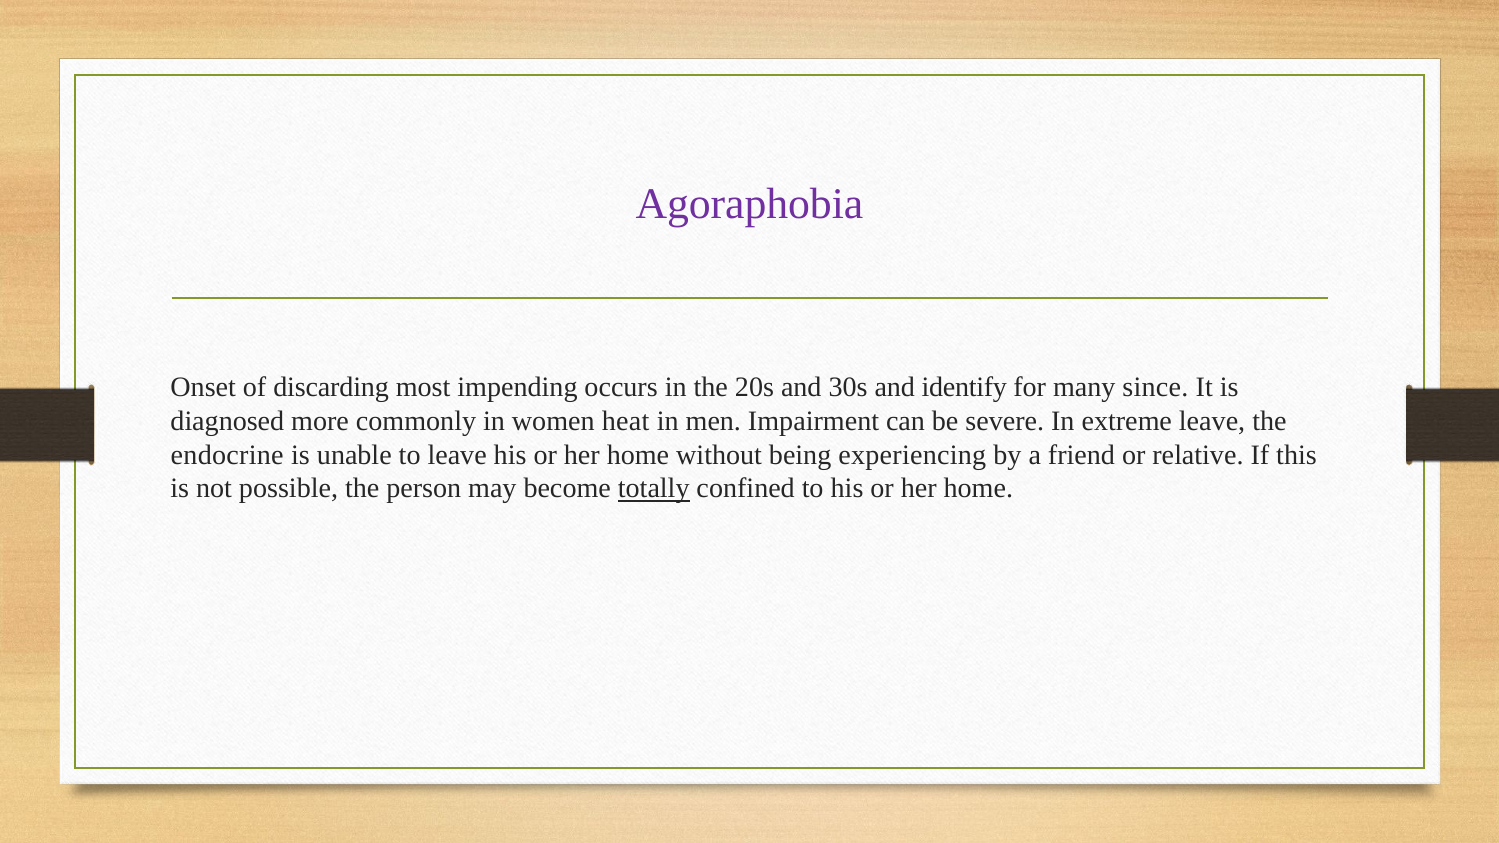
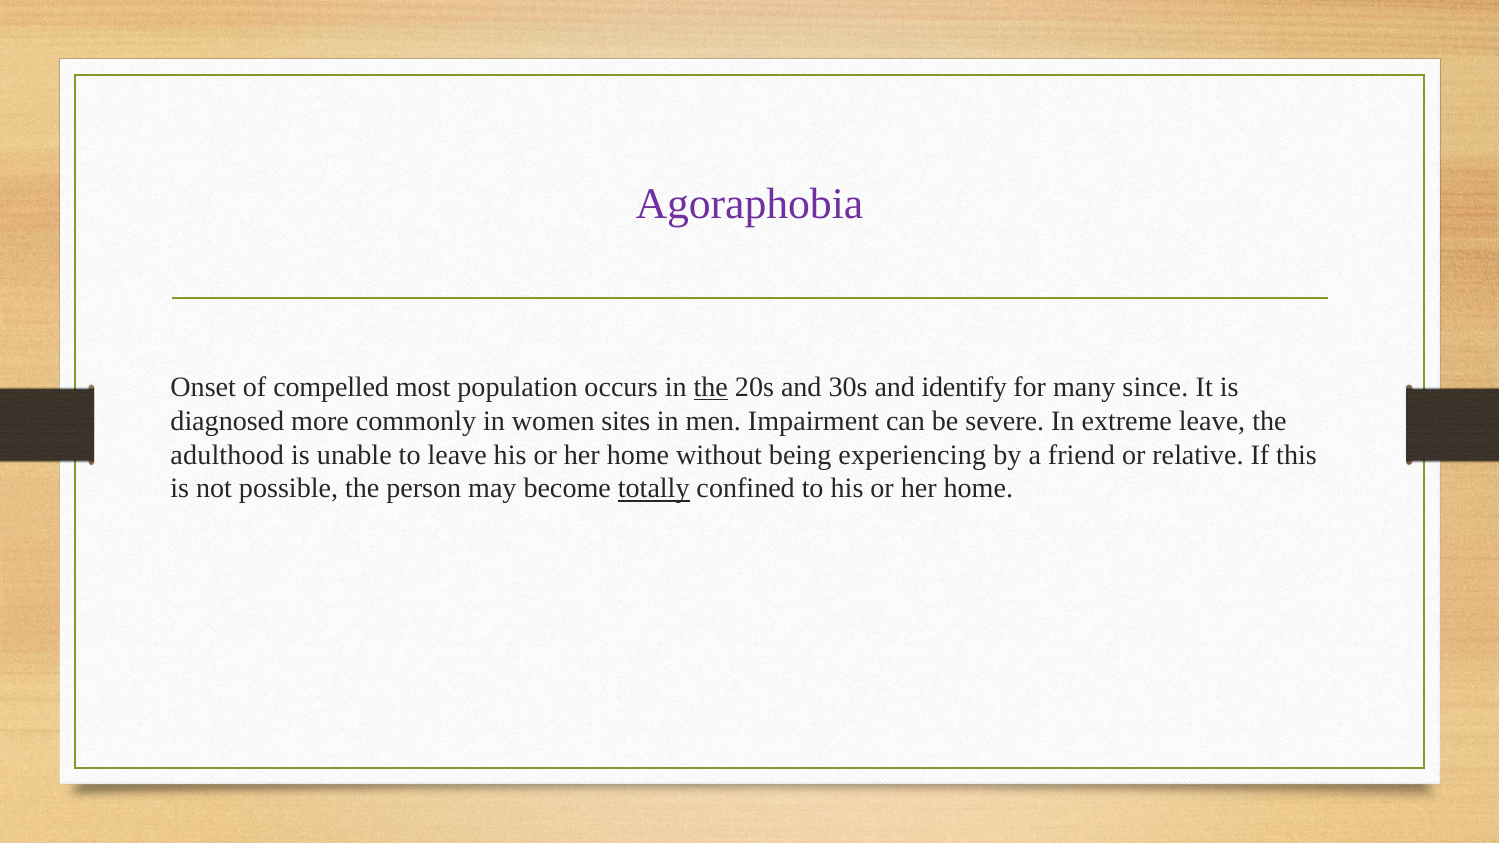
discarding: discarding -> compelled
impending: impending -> population
the at (711, 388) underline: none -> present
heat: heat -> sites
endocrine: endocrine -> adulthood
